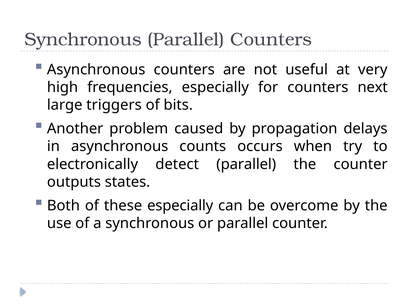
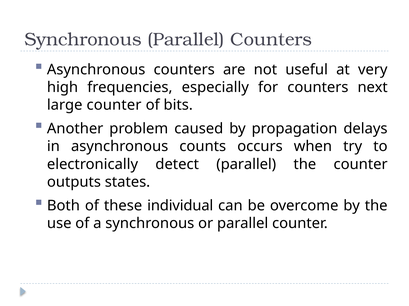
large triggers: triggers -> counter
these especially: especially -> individual
